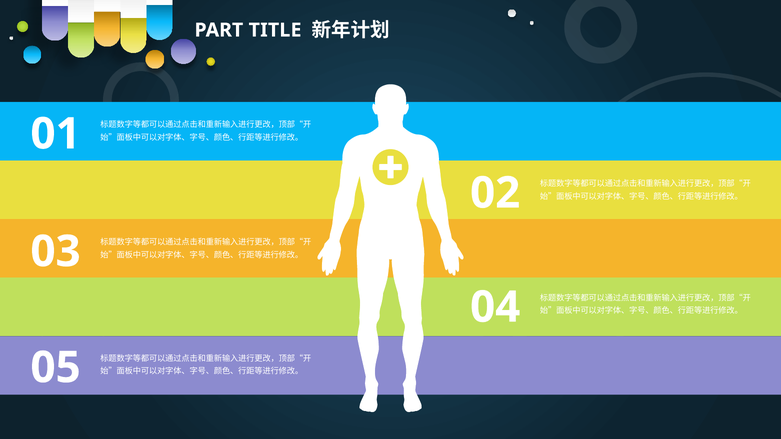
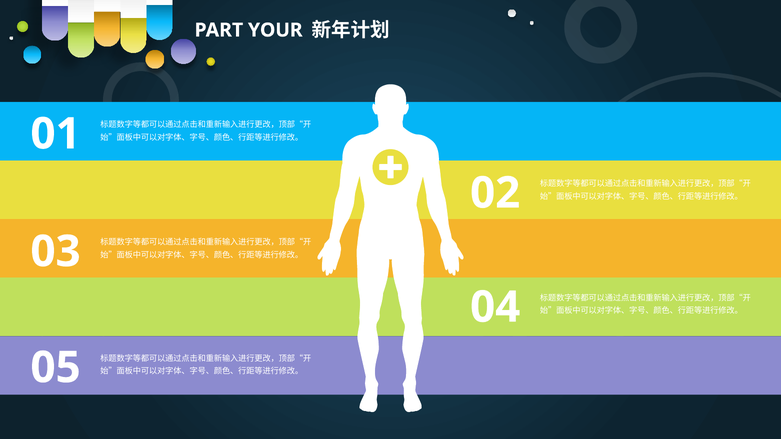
TITLE: TITLE -> YOUR
